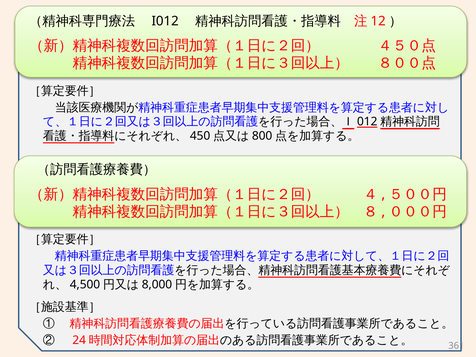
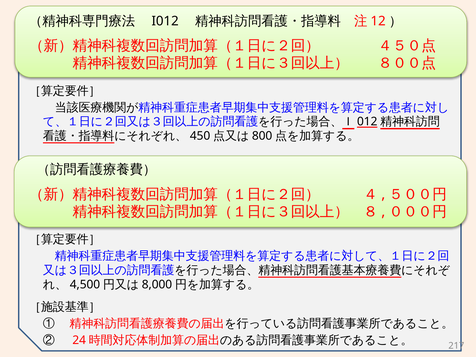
361: 361 -> 217
